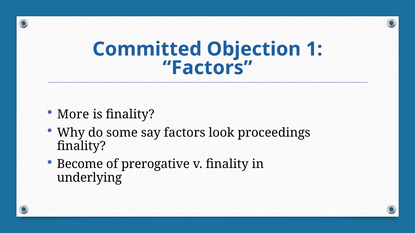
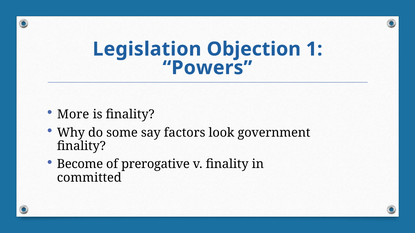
Committed: Committed -> Legislation
Factors at (207, 68): Factors -> Powers
proceedings: proceedings -> government
underlying: underlying -> committed
